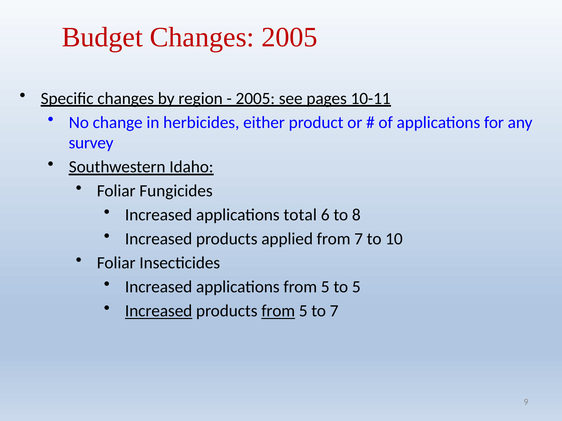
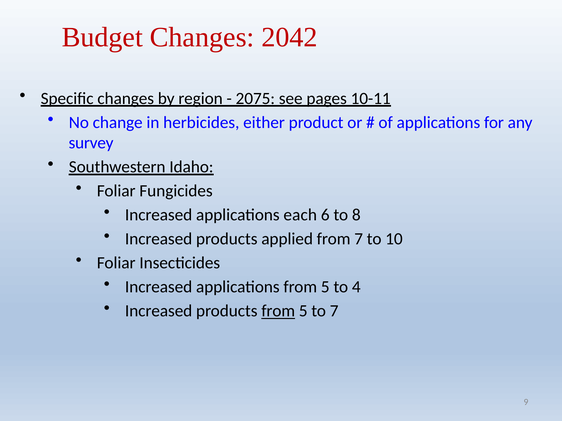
Changes 2005: 2005 -> 2042
2005 at (255, 99): 2005 -> 2075
total: total -> each
to 5: 5 -> 4
Increased at (159, 311) underline: present -> none
